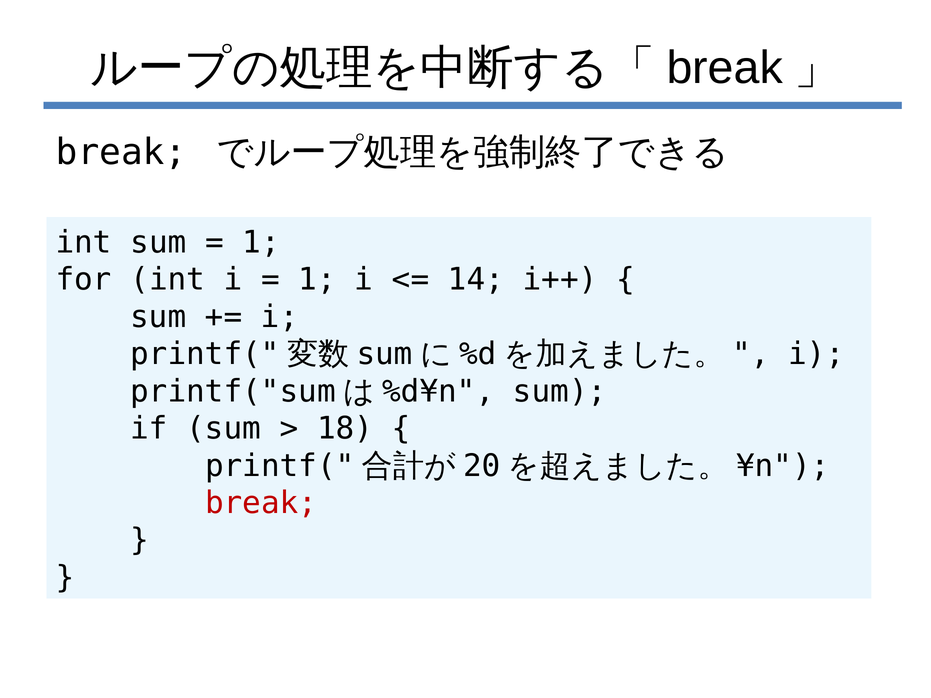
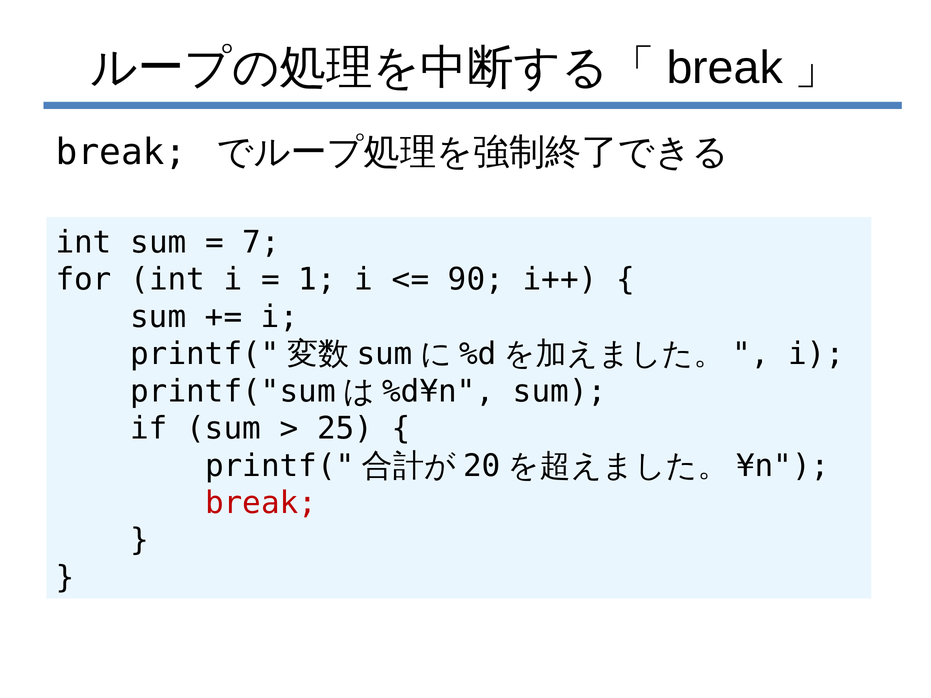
1 at (261, 243): 1 -> 7
14: 14 -> 90
18: 18 -> 25
